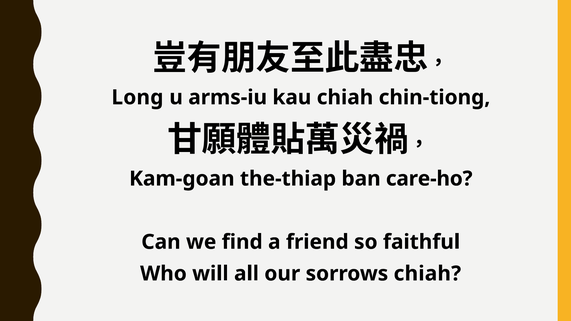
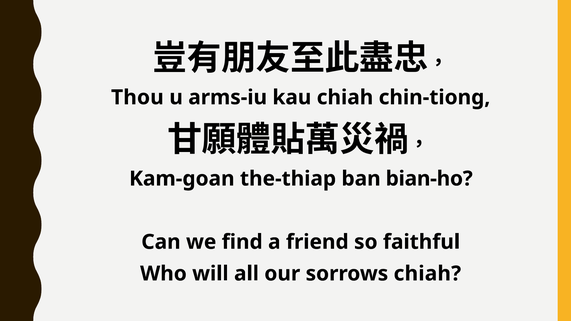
Long: Long -> Thou
care-ho: care-ho -> bian-ho
